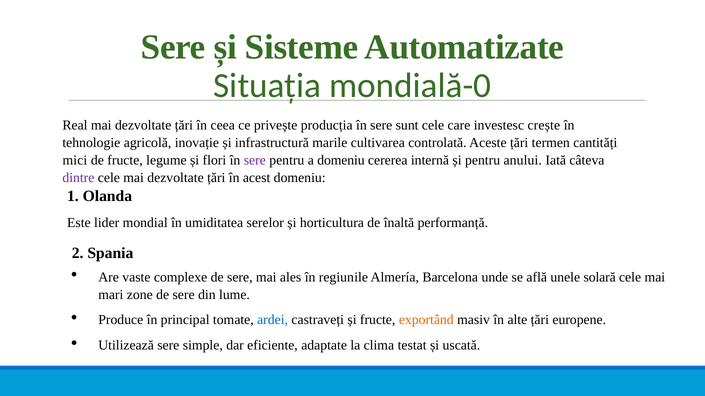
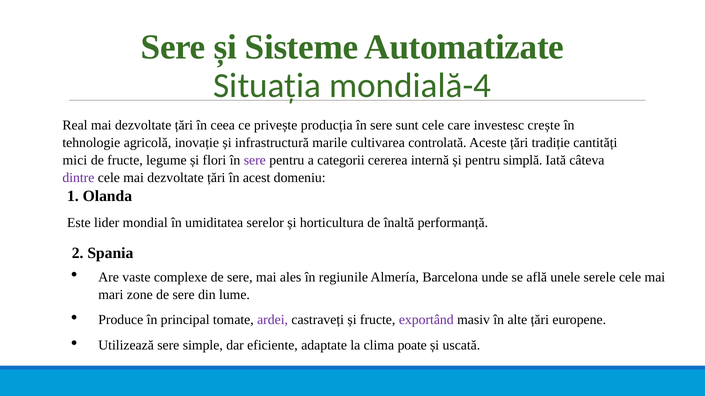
mondială-0: mondială-0 -> mondială-4
termen: termen -> tradiție
a domeniu: domeniu -> categorii
anului: anului -> simplă
solară: solară -> serele
ardei colour: blue -> purple
exportând colour: orange -> purple
testat: testat -> poate
